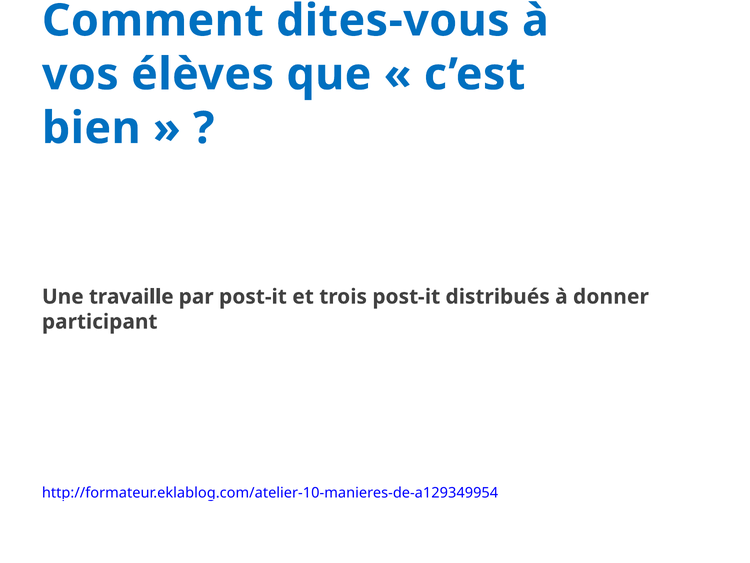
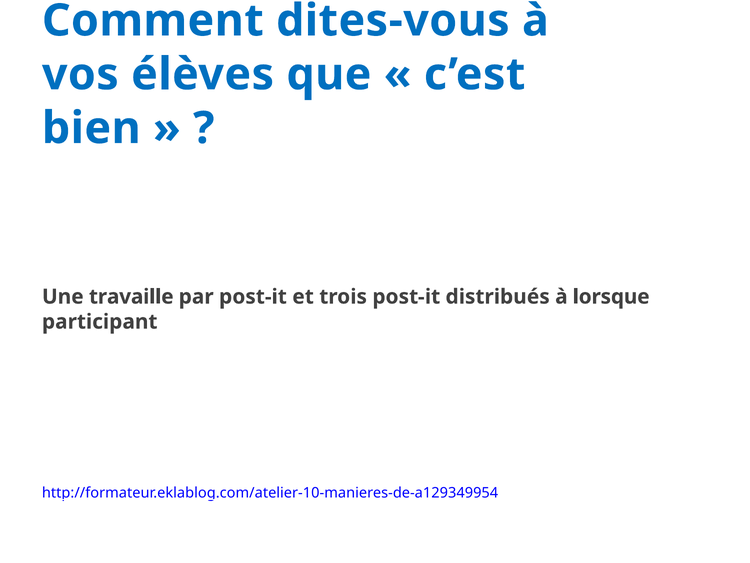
donner: donner -> lorsque
